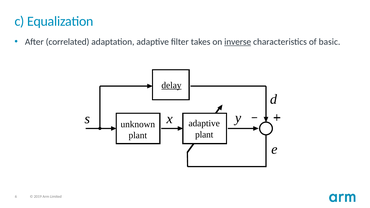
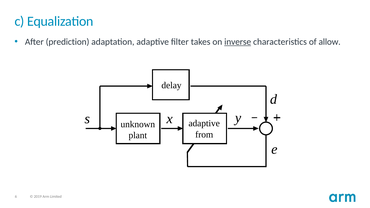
correlated: correlated -> prediction
basic: basic -> allow
delay underline: present -> none
plant at (204, 135): plant -> from
